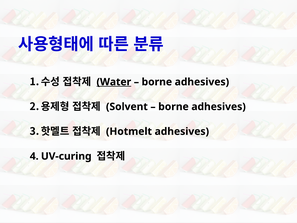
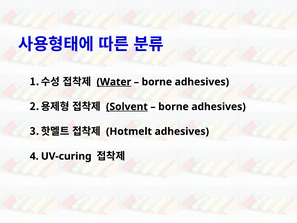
Solvent underline: none -> present
